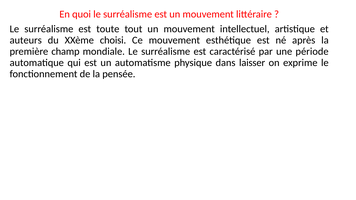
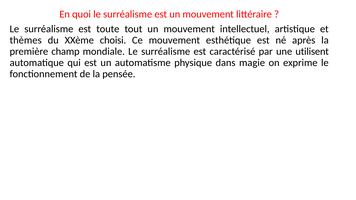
auteurs: auteurs -> thèmes
période: période -> utilisent
laisser: laisser -> magie
